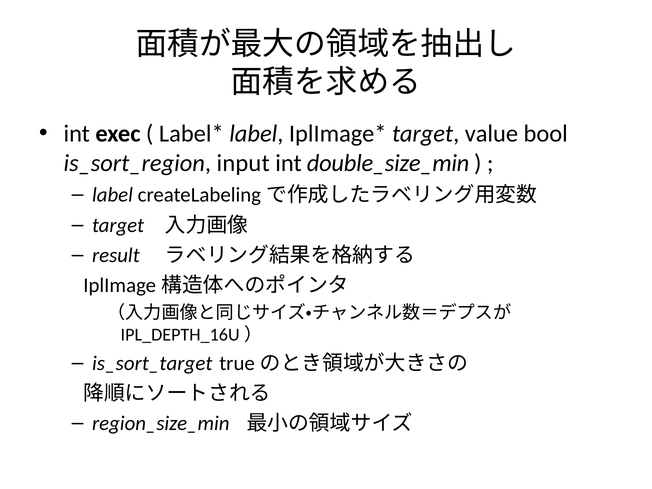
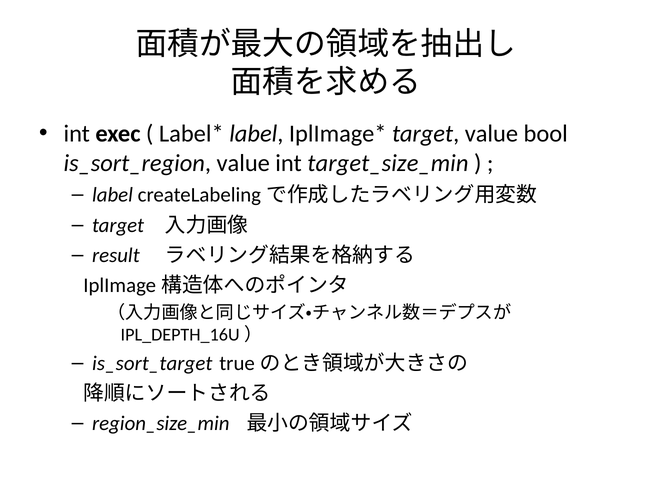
is_sort_region input: input -> value
double_size_min: double_size_min -> target_size_min
